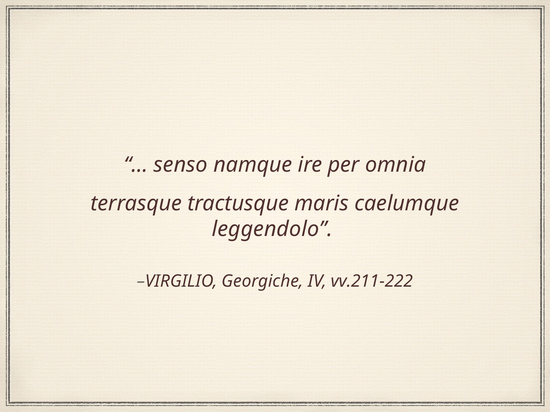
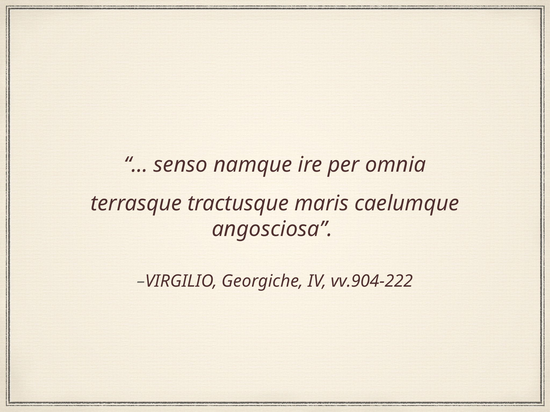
leggendolo: leggendolo -> angosciosa
vv.211-222: vv.211-222 -> vv.904-222
